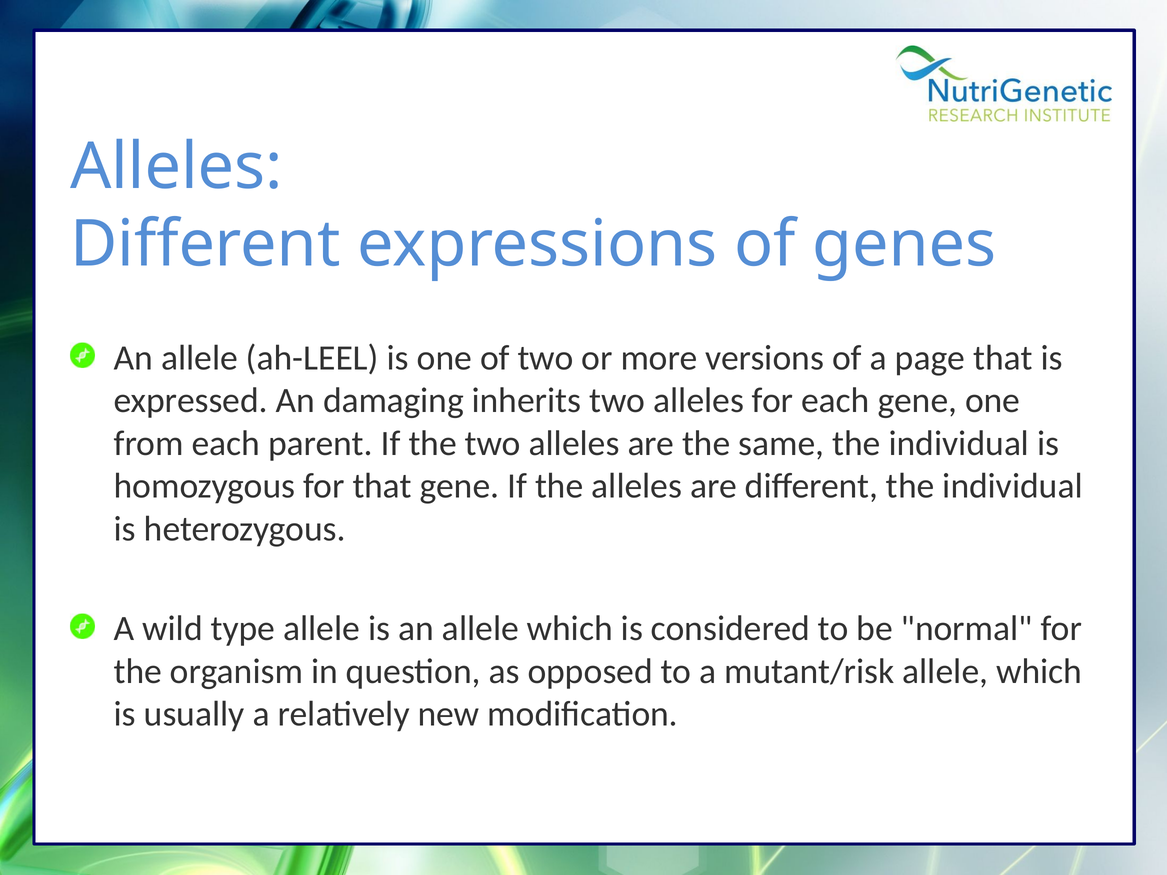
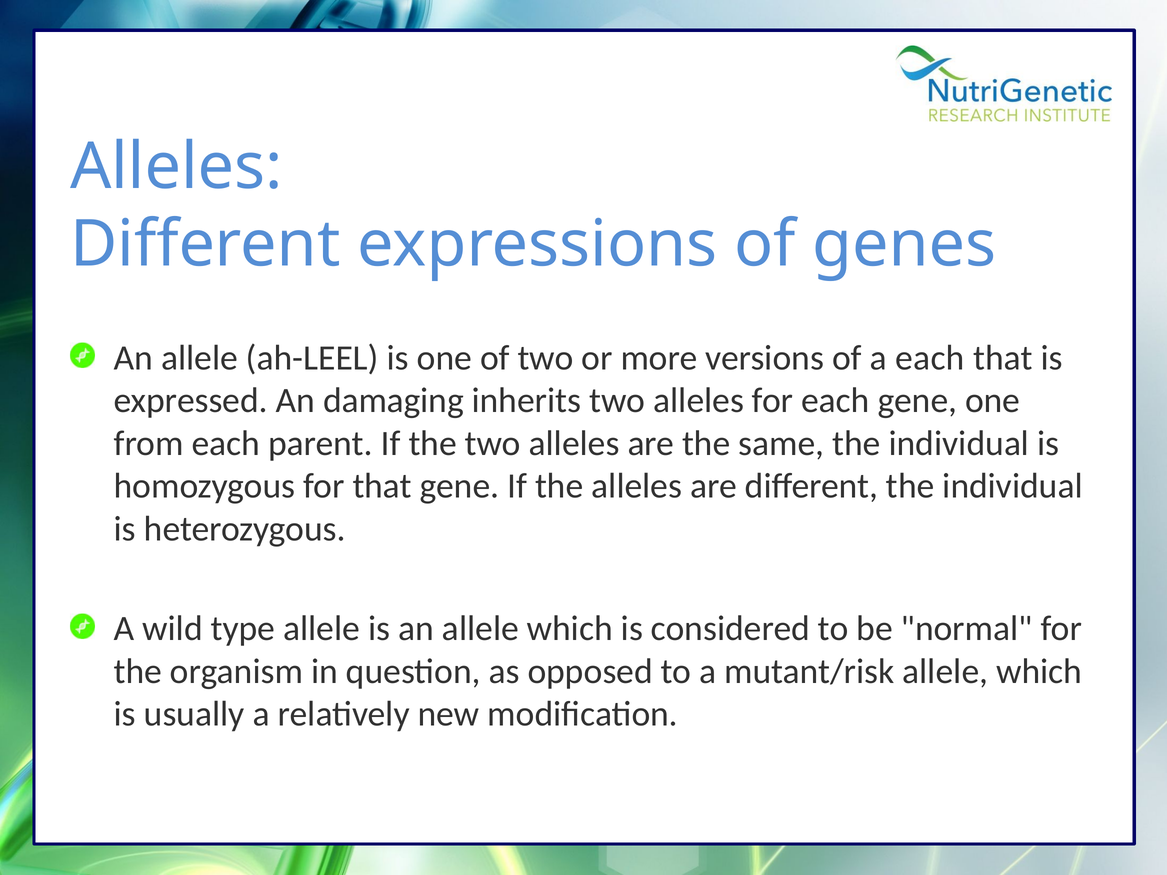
a page: page -> each
